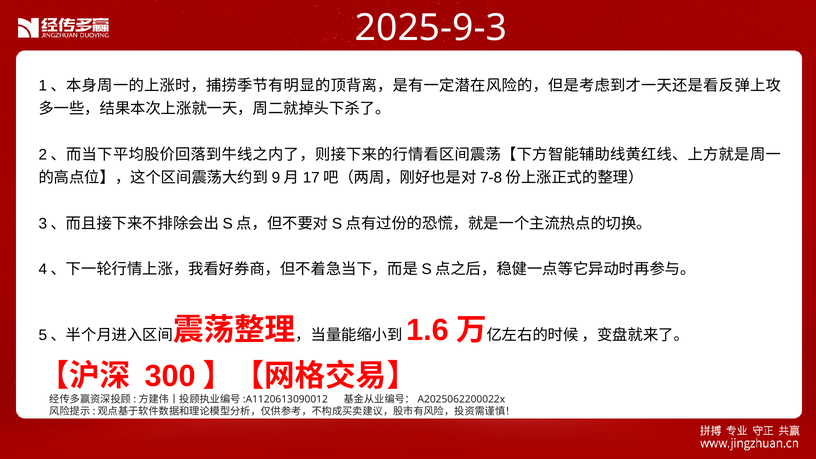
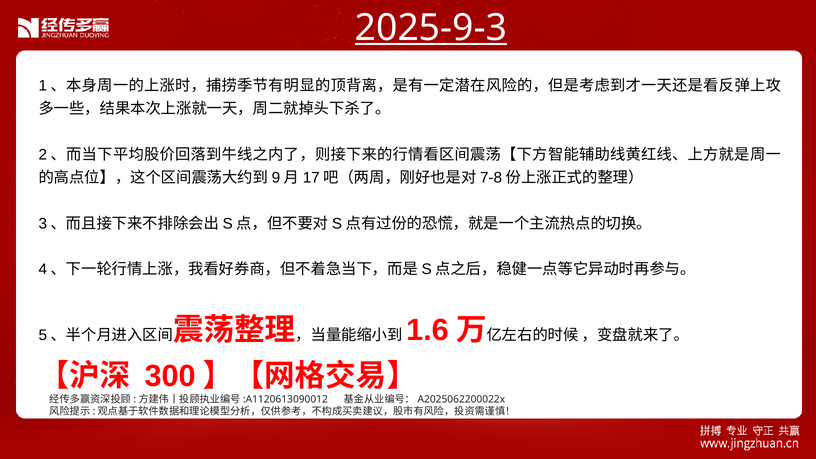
2025-9-3 underline: none -> present
